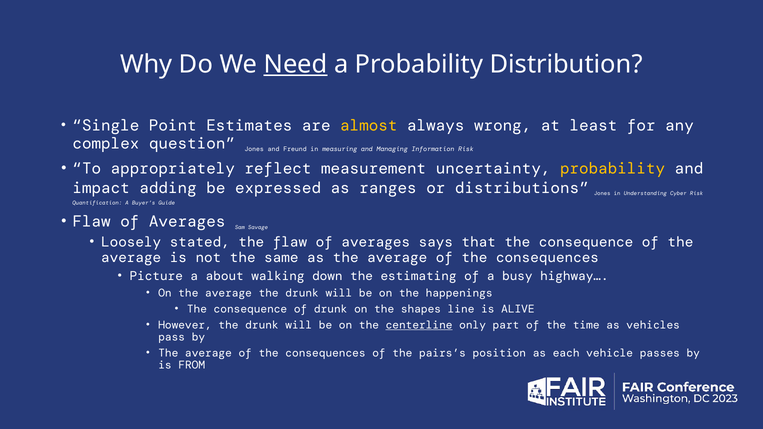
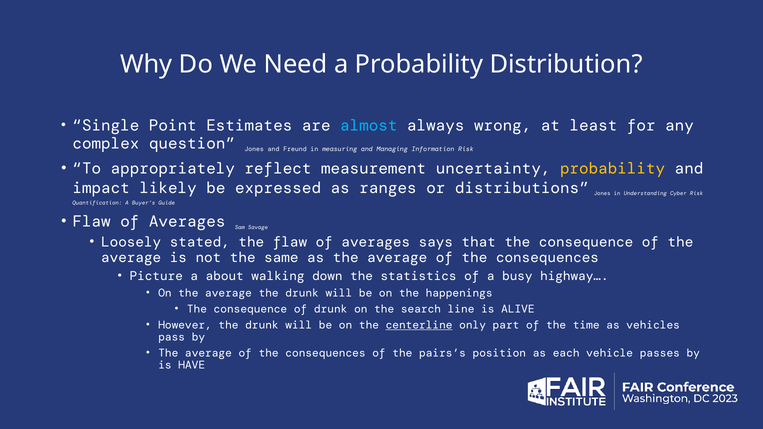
Need underline: present -> none
almost colour: yellow -> light blue
adding: adding -> likely
estimating: estimating -> statistics
shapes: shapes -> search
FROM: FROM -> HAVE
